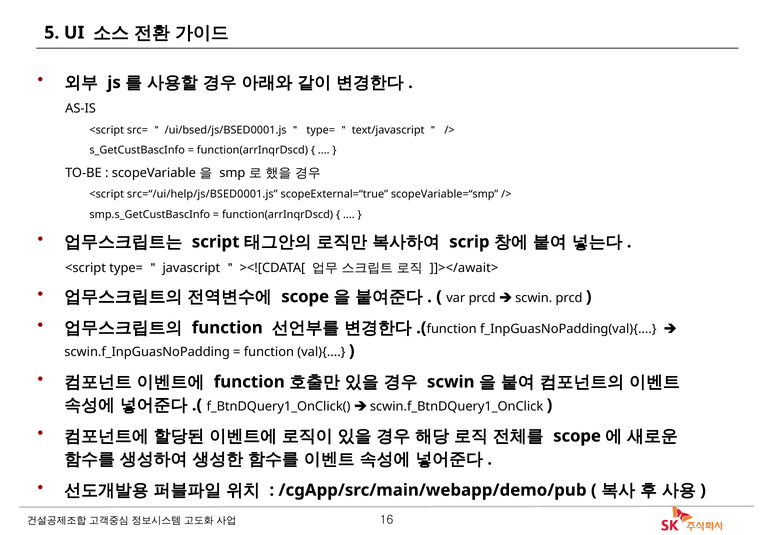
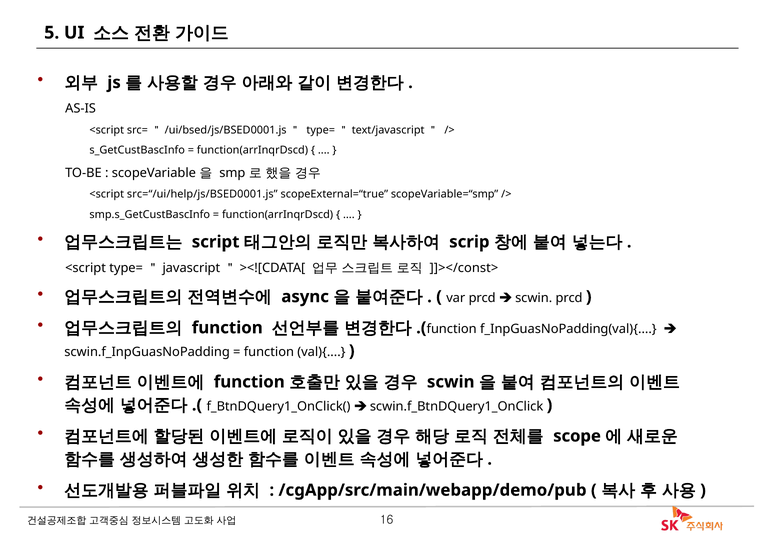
]]></await>: ]]></await> -> ]]></const>
scope at (305, 297): scope -> async
